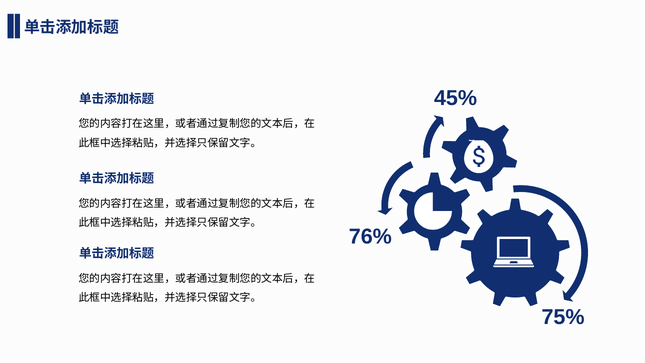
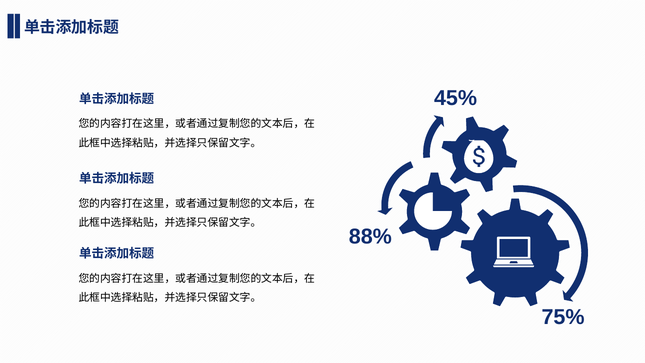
76%: 76% -> 88%
